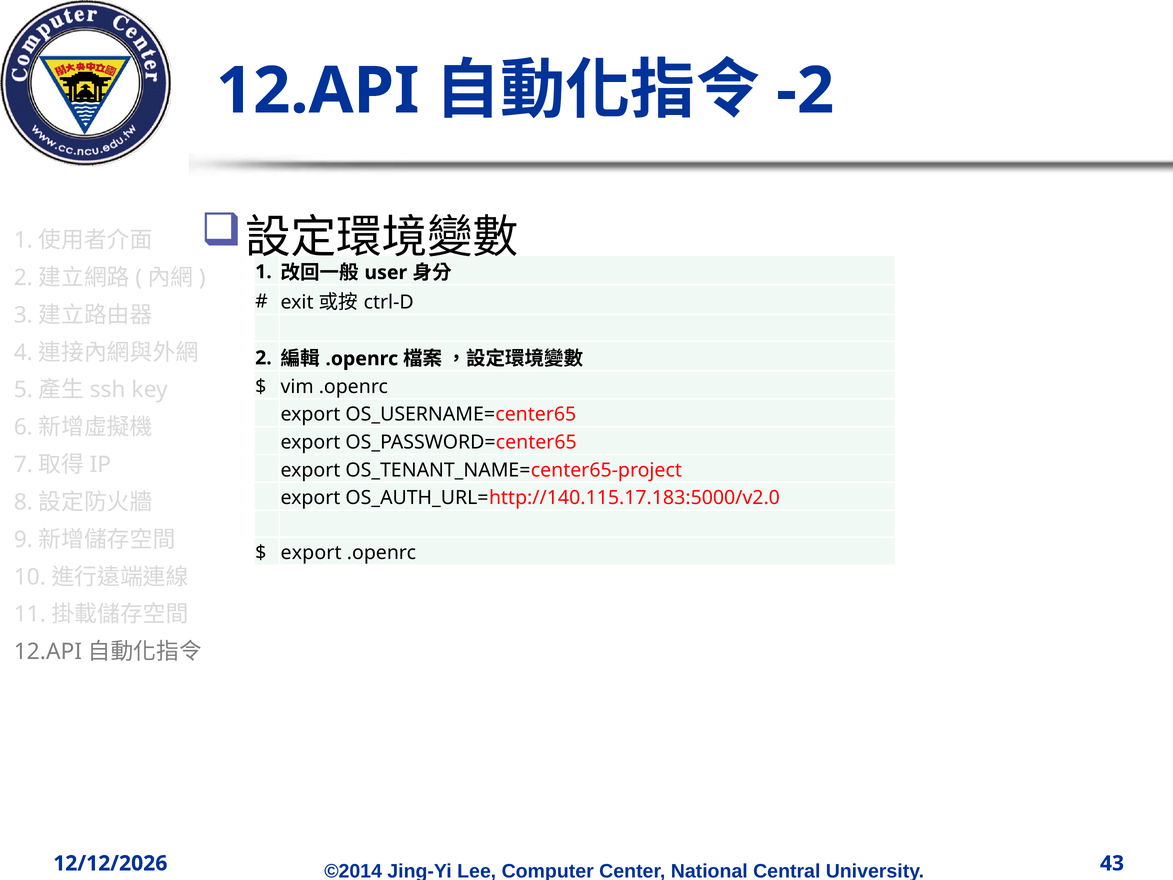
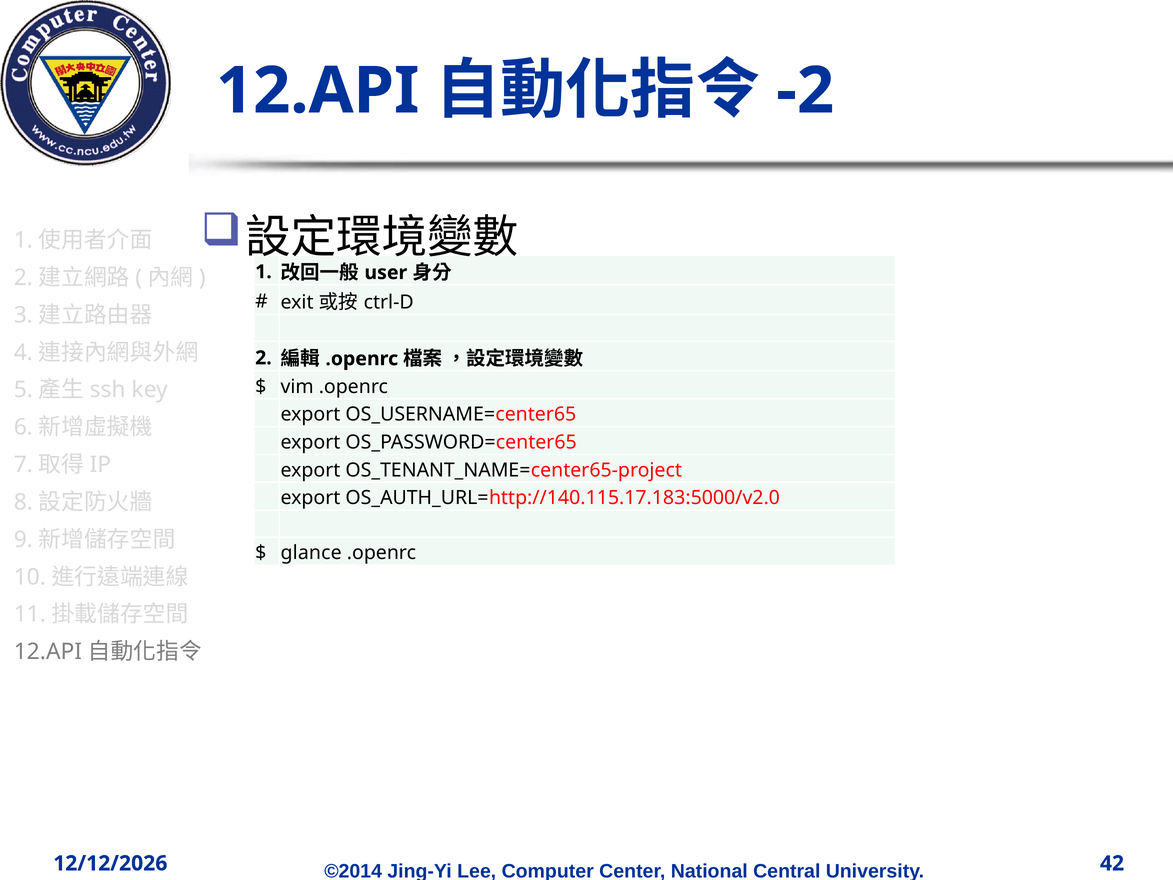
export at (311, 553): export -> glance
43: 43 -> 42
